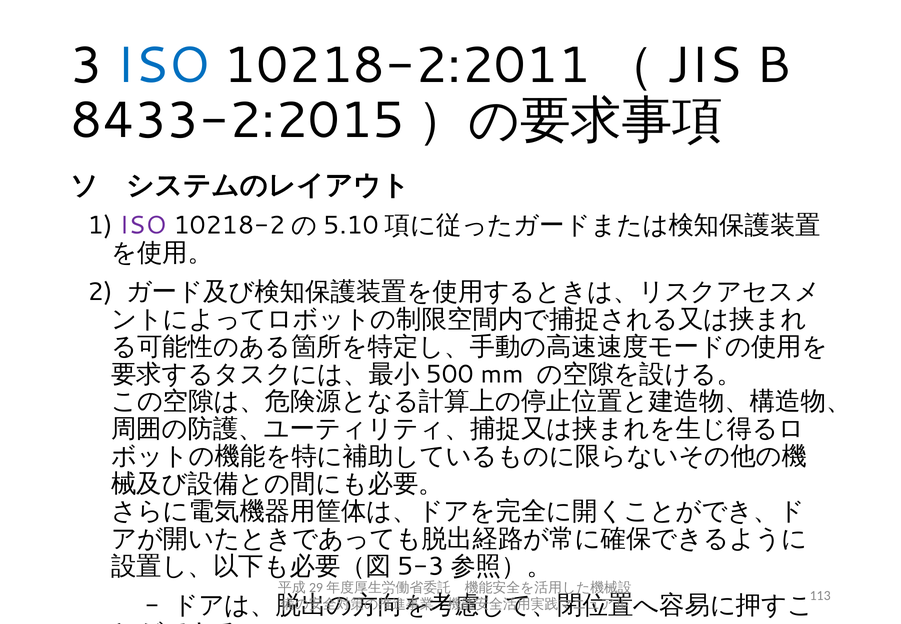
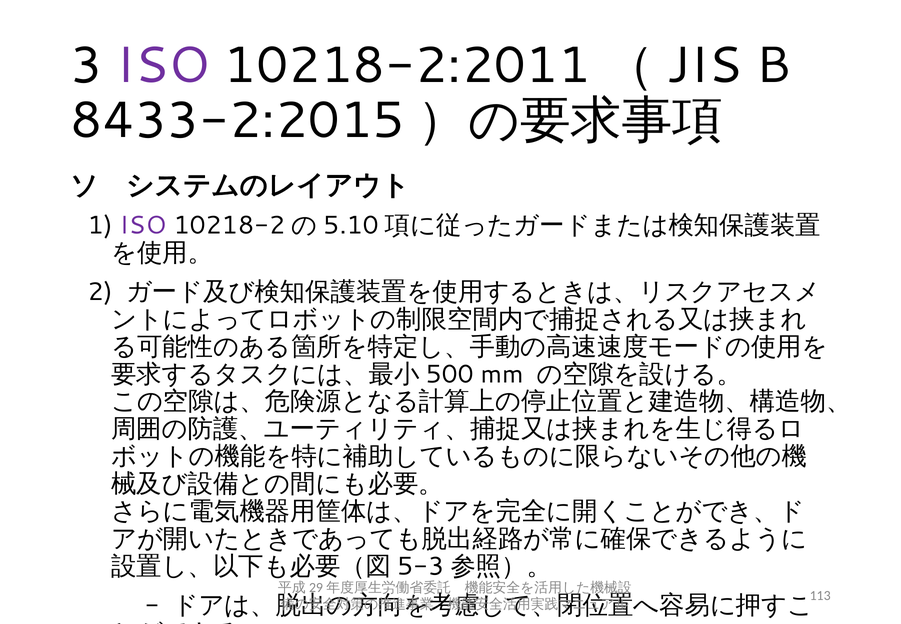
ISO at (163, 66) colour: blue -> purple
